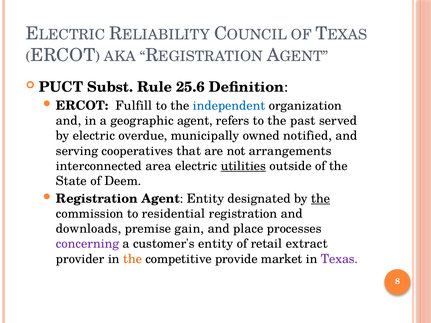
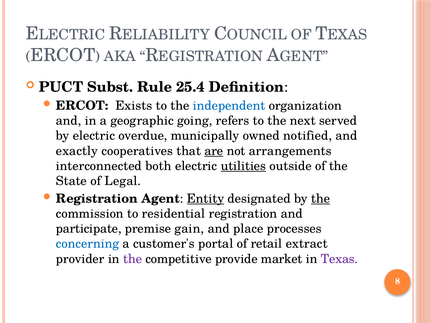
25.6: 25.6 -> 25.4
Fulfill: Fulfill -> Exists
geographic agent: agent -> going
past: past -> next
serving: serving -> exactly
are underline: none -> present
area: area -> both
Deem: Deem -> Legal
Entity at (206, 199) underline: none -> present
downloads: downloads -> participate
concerning colour: purple -> blue
customer's entity: entity -> portal
the at (133, 259) colour: orange -> purple
